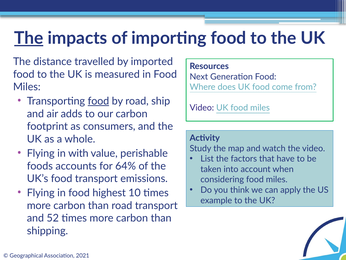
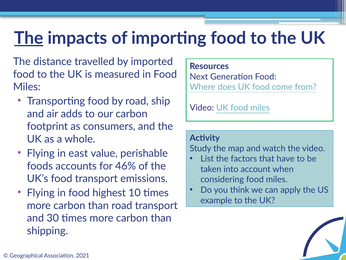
food at (98, 101) underline: present -> none
with: with -> east
64%: 64% -> 46%
52: 52 -> 30
